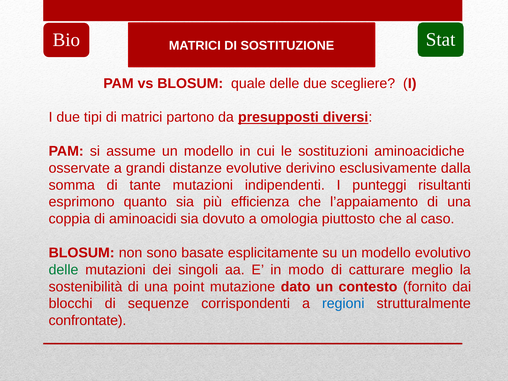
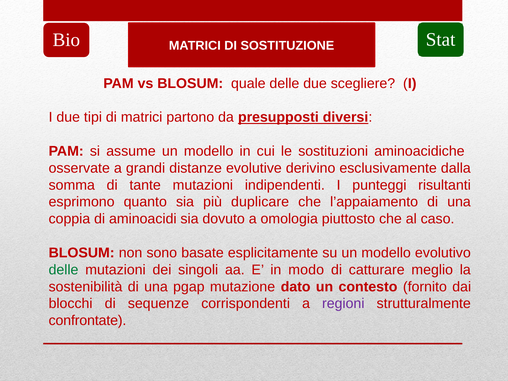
efficienza: efficienza -> duplicare
point: point -> pgap
regioni colour: blue -> purple
